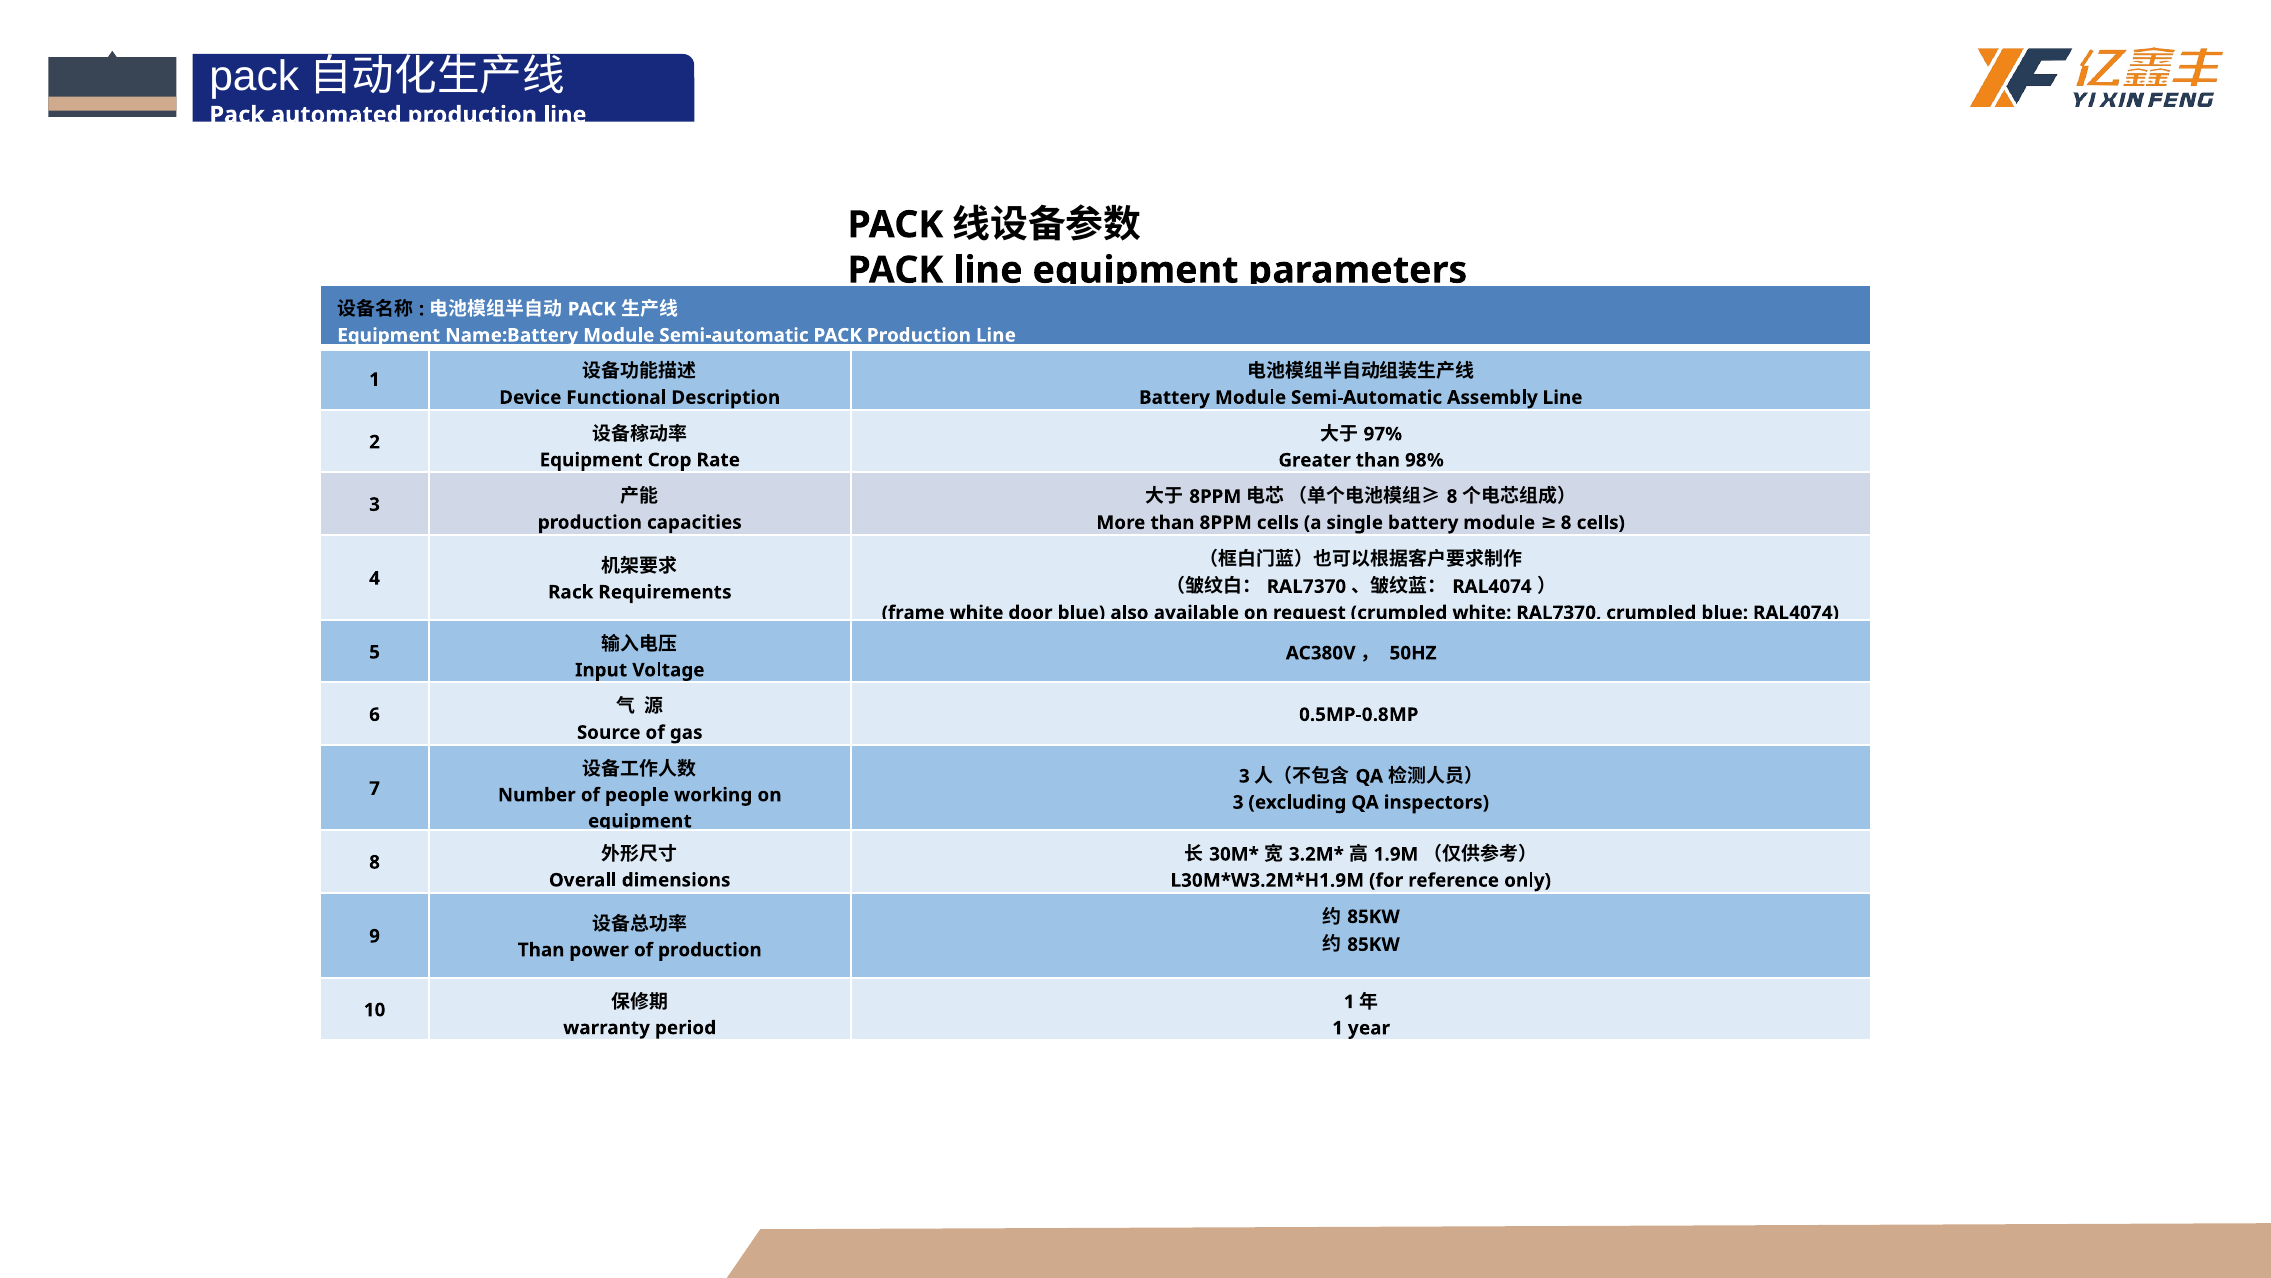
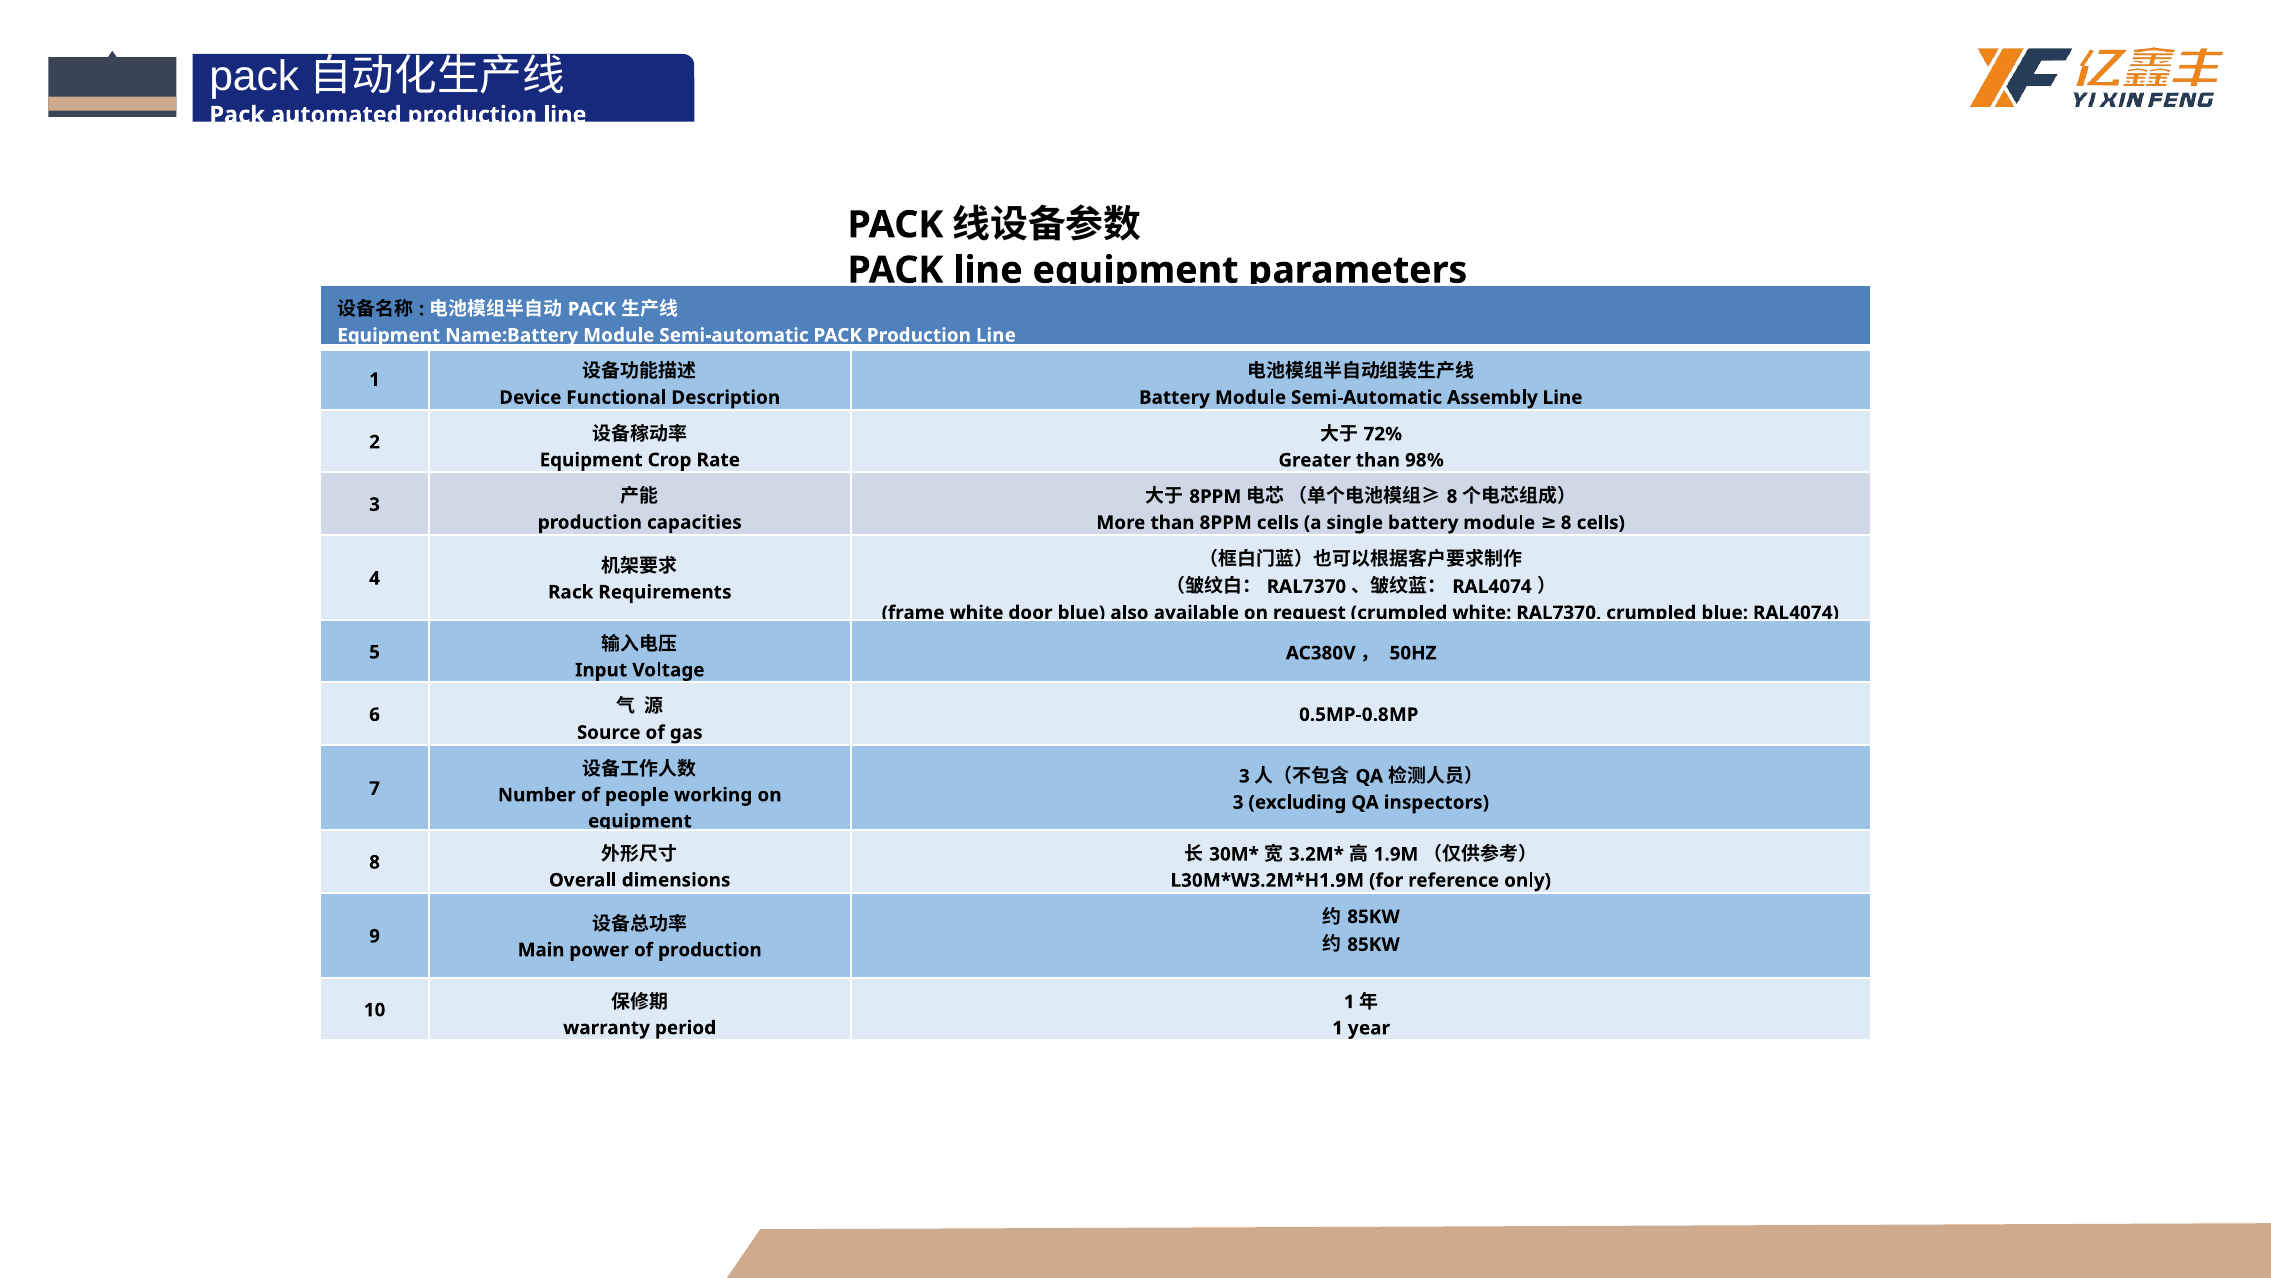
97%: 97% -> 72%
Than at (541, 950): Than -> Main
